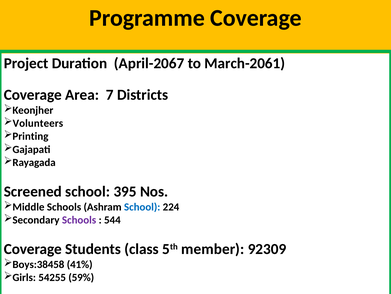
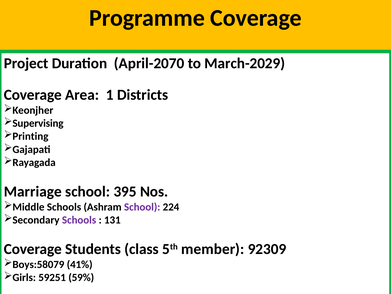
April-2067: April-2067 -> April-2070
March-2061: March-2061 -> March-2029
7: 7 -> 1
Volunteers: Volunteers -> Supervising
Screened: Screened -> Marriage
School at (142, 206) colour: blue -> purple
544: 544 -> 131
Boys:38458: Boys:38458 -> Boys:58079
54255: 54255 -> 59251
